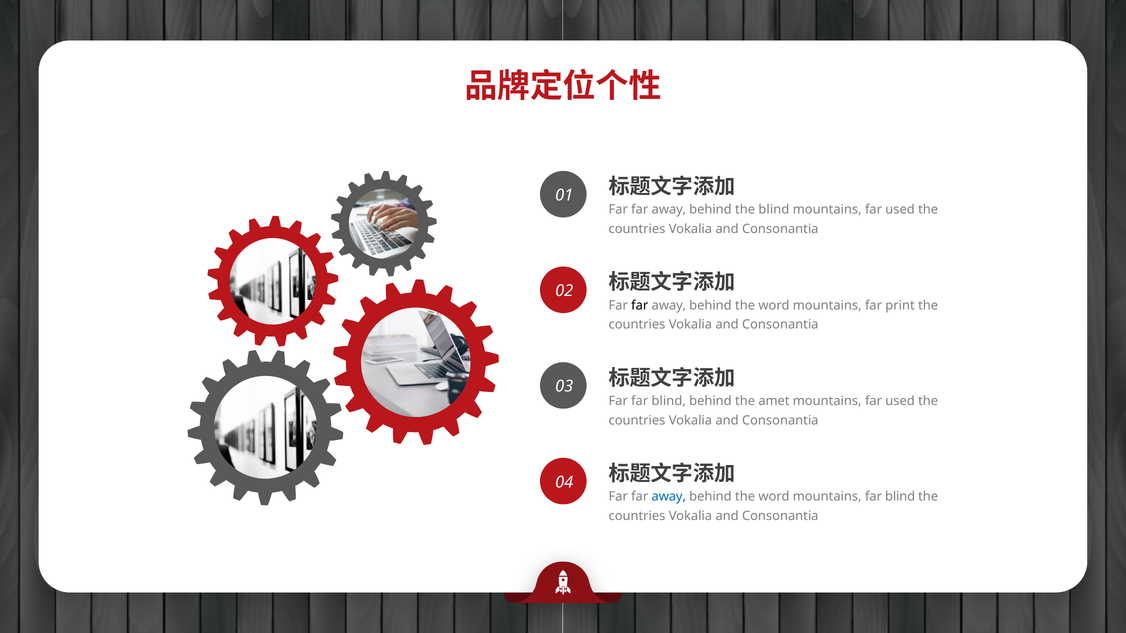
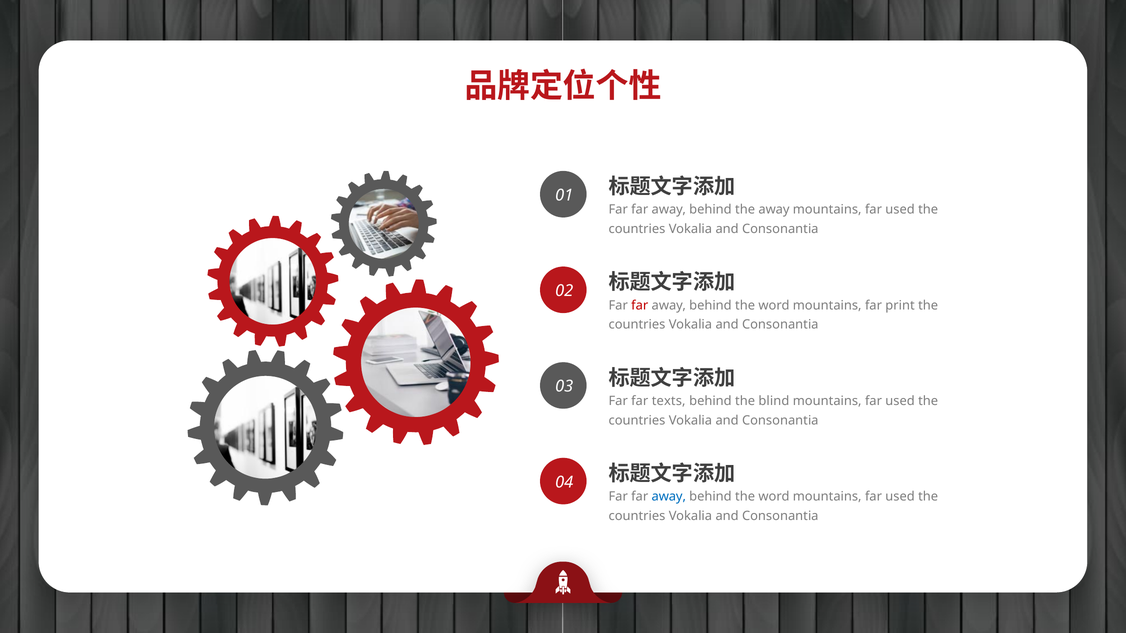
the blind: blind -> away
far at (640, 306) colour: black -> red
Far far blind: blind -> texts
amet: amet -> blind
word mountains far blind: blind -> used
